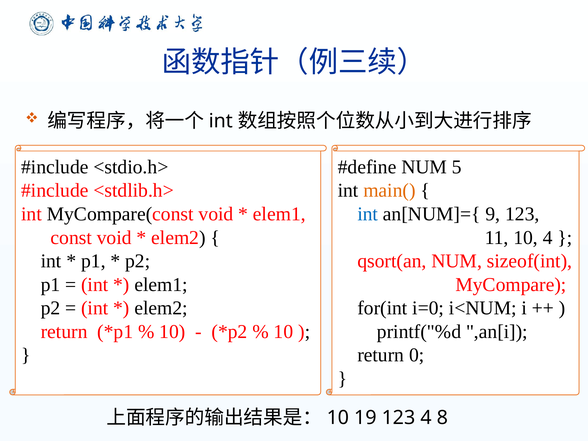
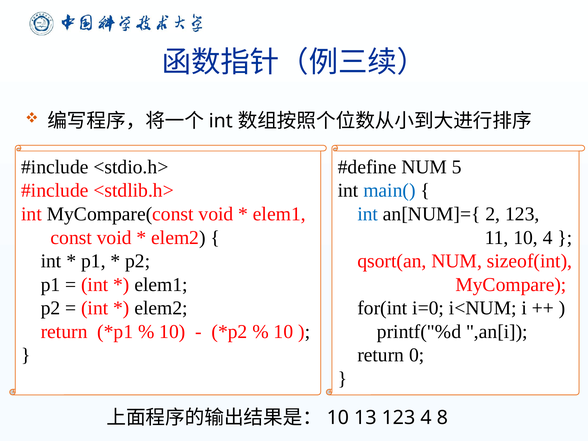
main( colour: orange -> blue
9: 9 -> 2
19: 19 -> 13
